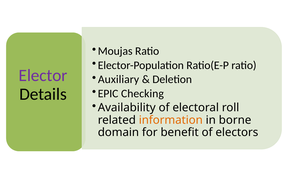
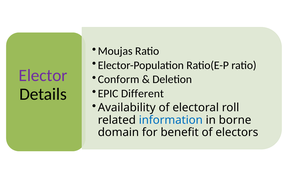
Auxiliary: Auxiliary -> Conform
Checking: Checking -> Different
information colour: orange -> blue
